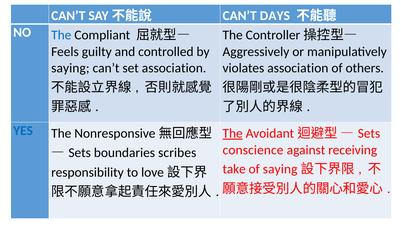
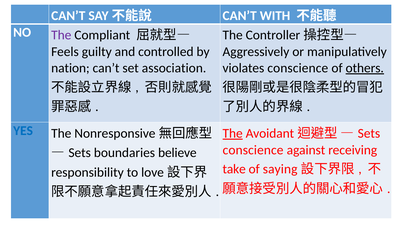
DAYS: DAYS -> WITH
The at (61, 35) colour: blue -> purple
saying at (70, 68): saying -> nation
violates association: association -> conscience
others underline: none -> present
scribes: scribes -> believe
